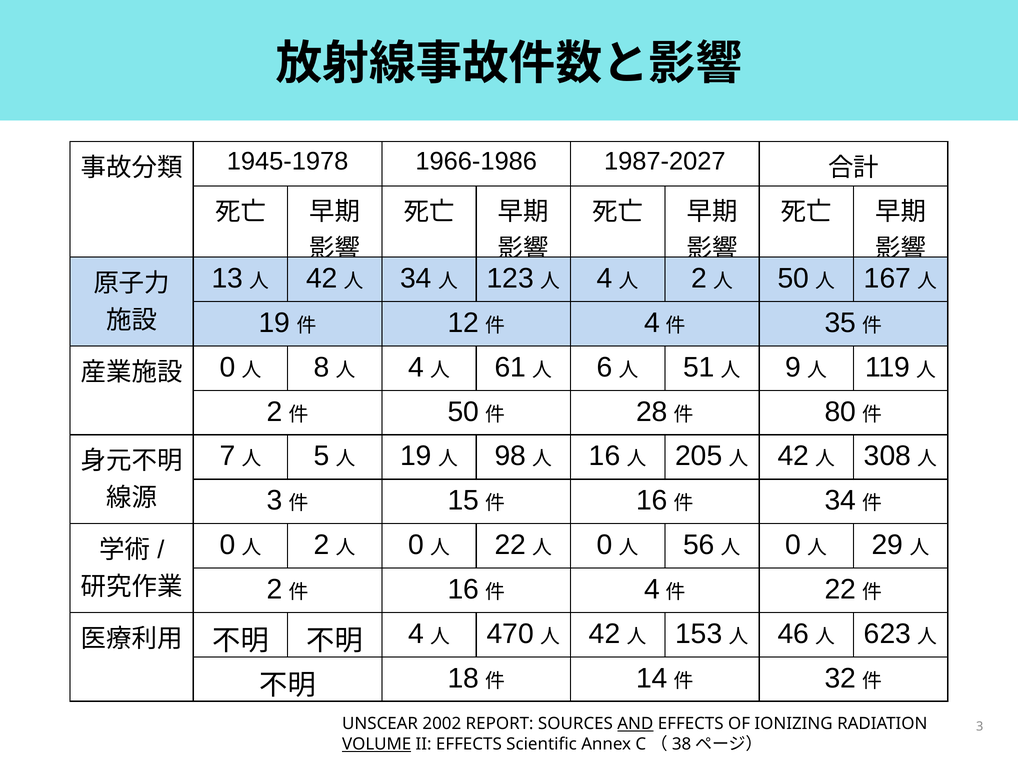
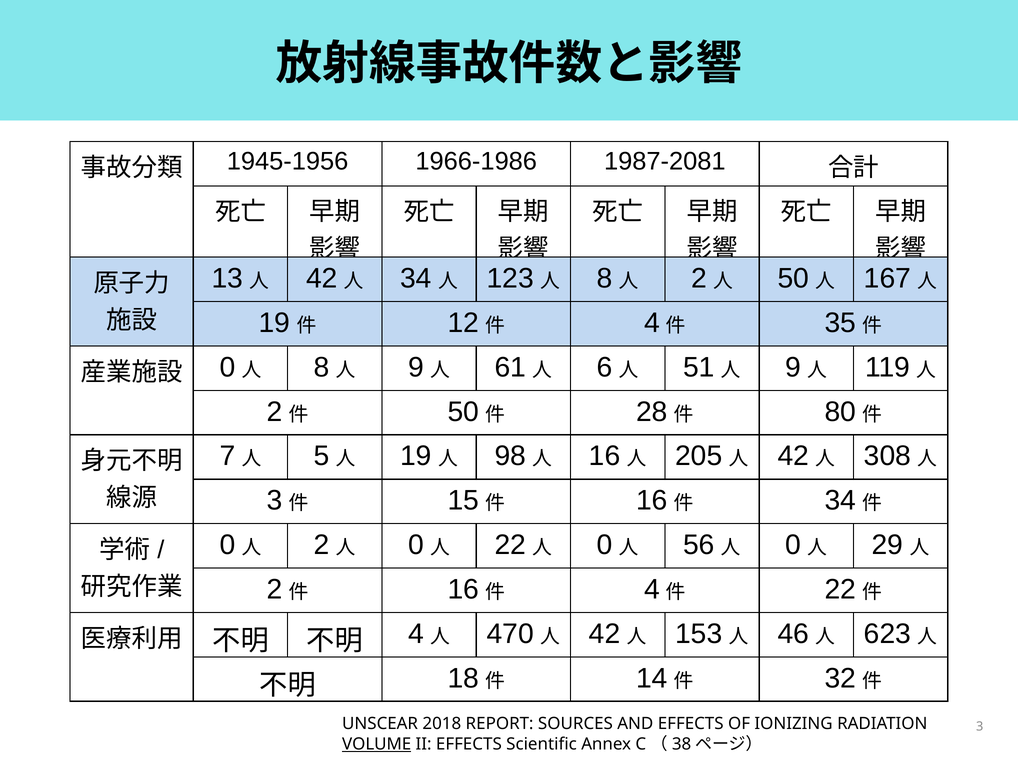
1945-1978: 1945-1978 -> 1945-1956
1987-2027: 1987-2027 -> 1987-2081
4 at (605, 279): 4 -> 8
4 at (416, 368): 4 -> 9
2002: 2002 -> 2018
AND underline: present -> none
